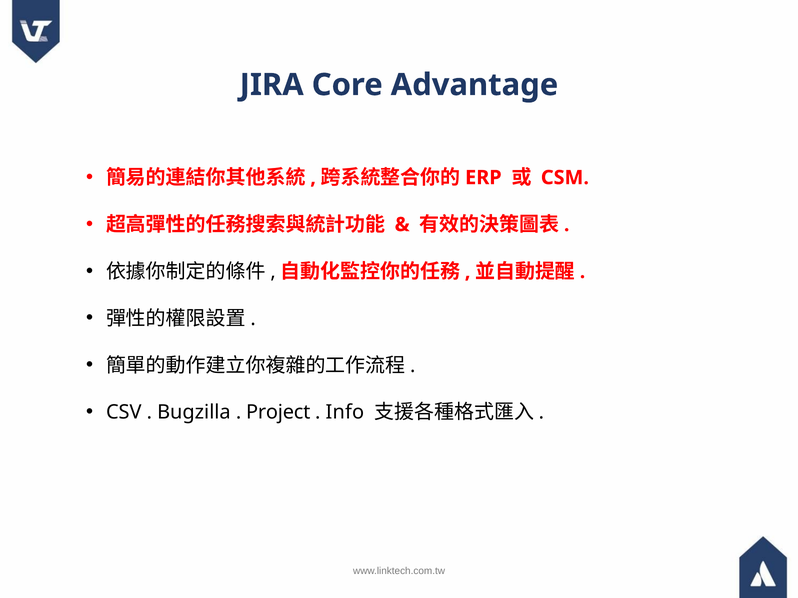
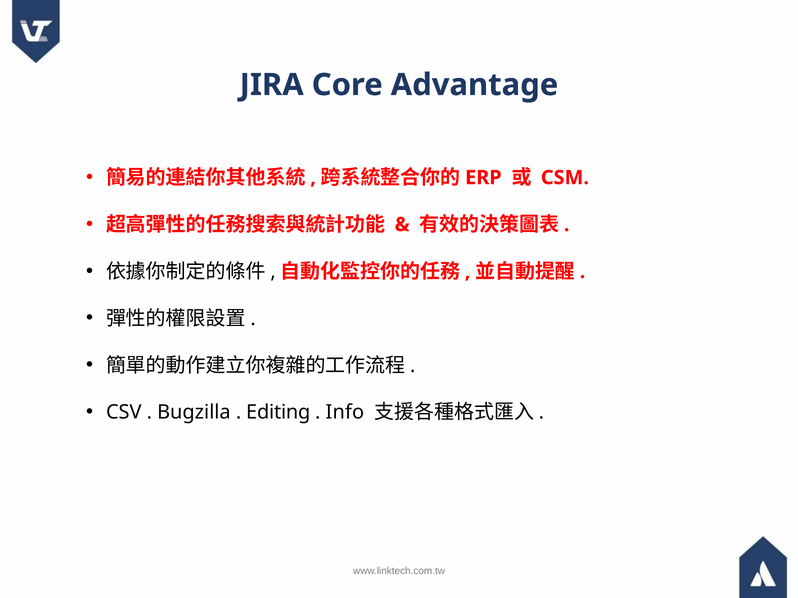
Project: Project -> Editing
